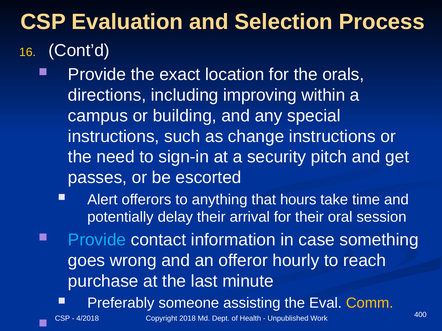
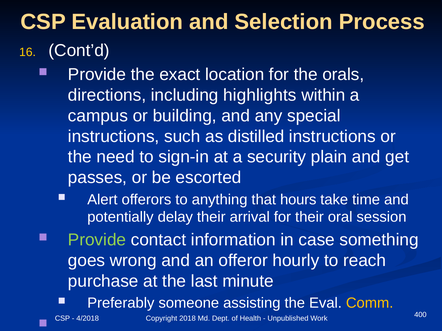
improving: improving -> highlights
change: change -> distilled
pitch: pitch -> plain
Provide at (97, 240) colour: light blue -> light green
